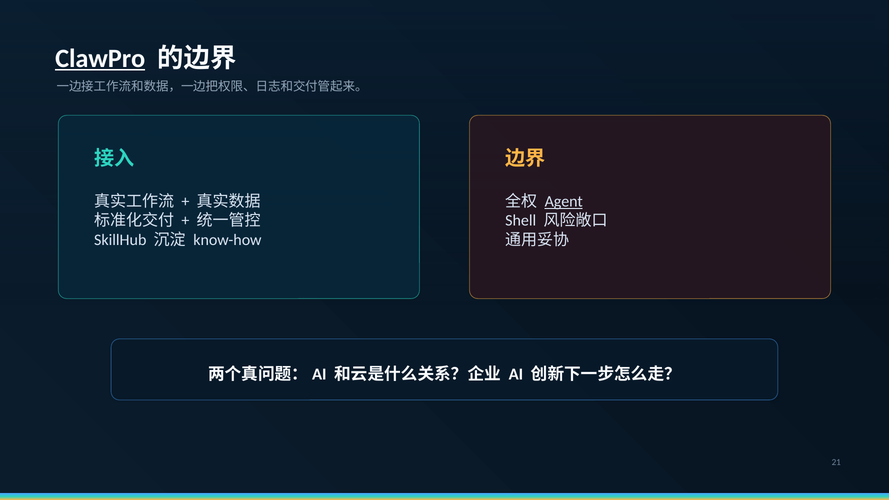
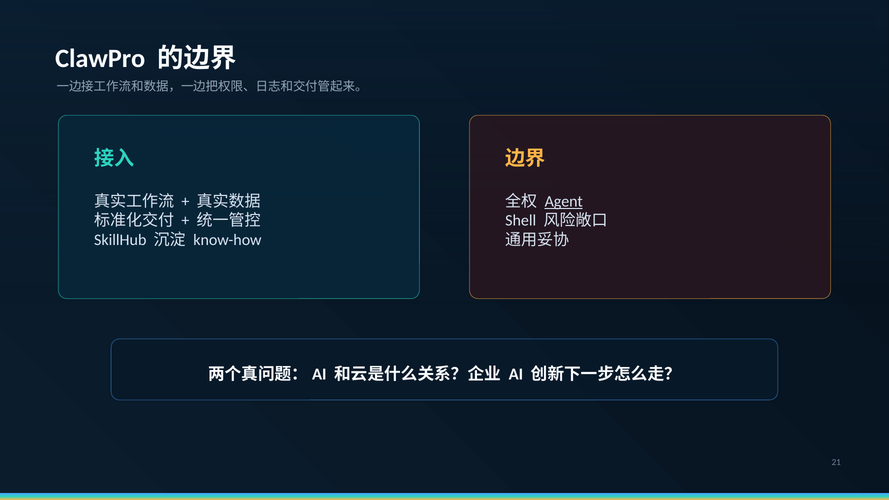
ClawPro underline: present -> none
